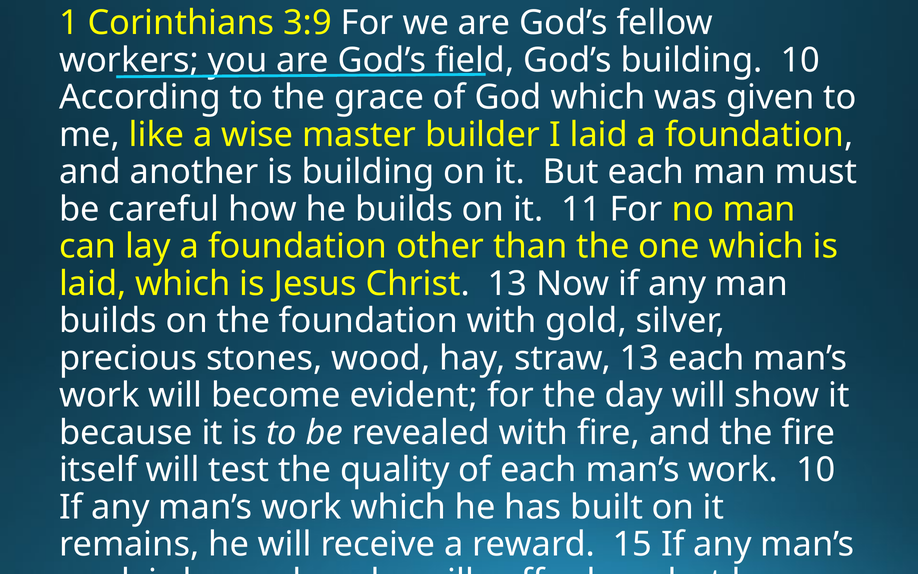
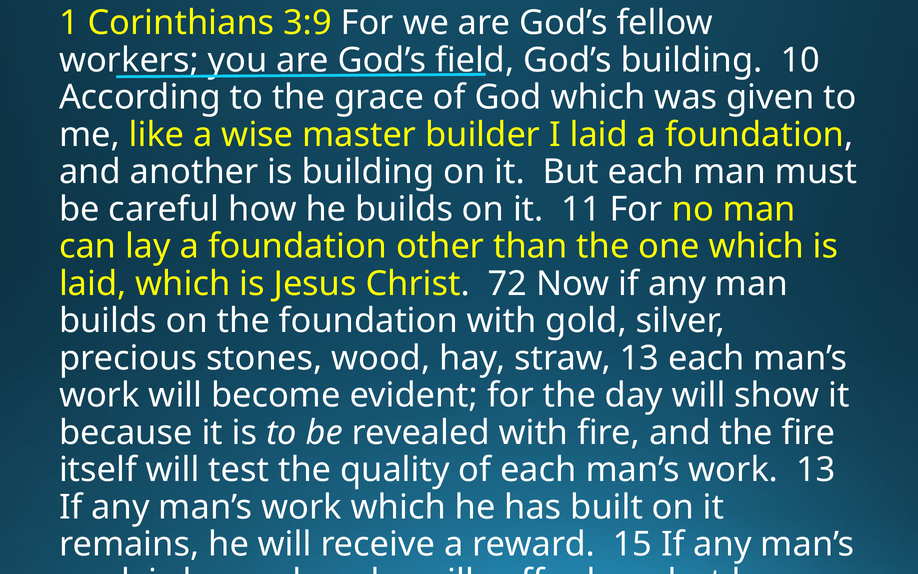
Christ 13: 13 -> 72
work 10: 10 -> 13
